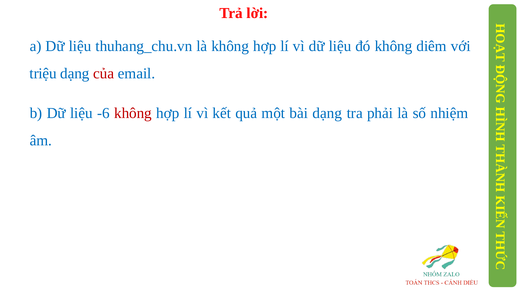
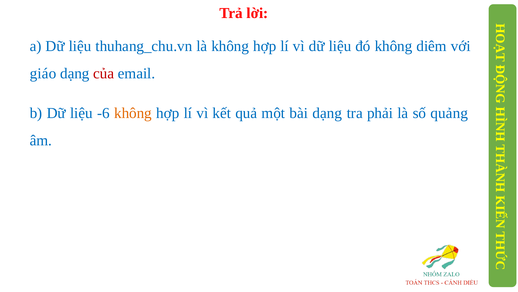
triệu: triệu -> giáo
không at (133, 113) colour: red -> orange
nhiệm: nhiệm -> quảng
